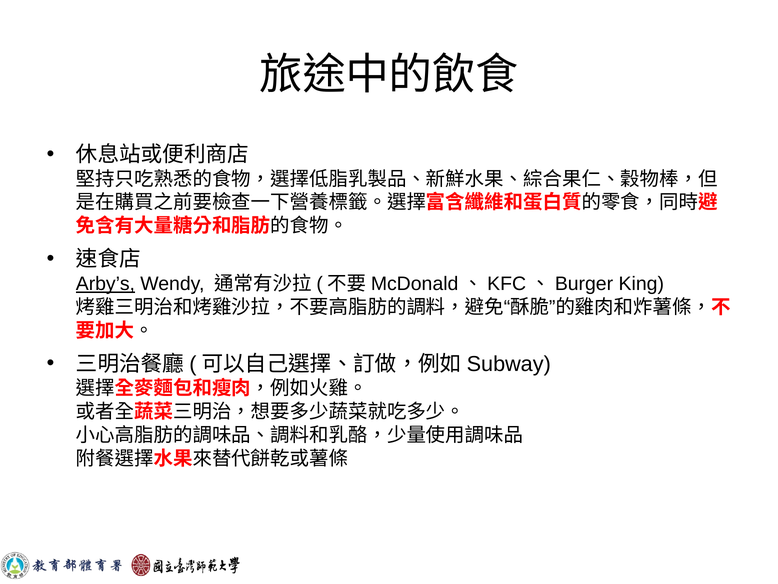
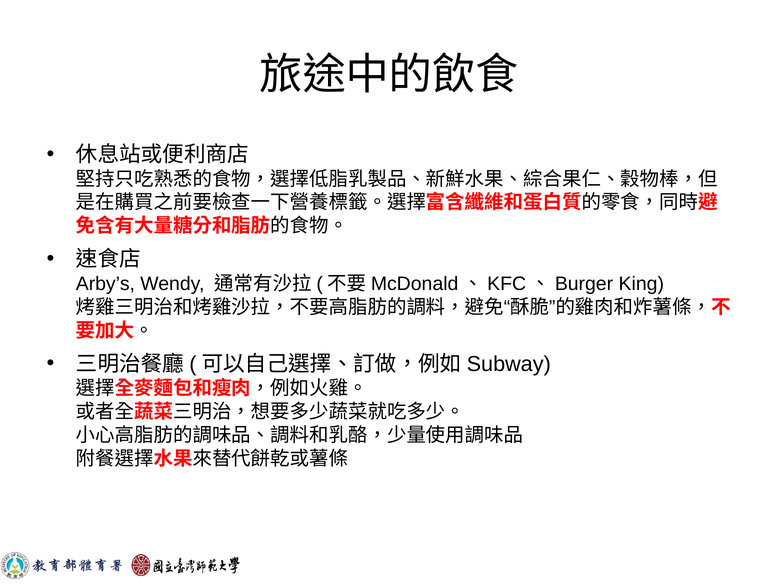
Arby’s underline: present -> none
